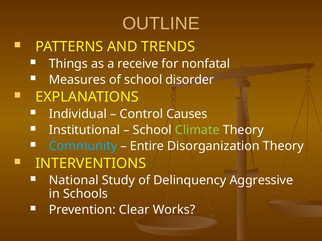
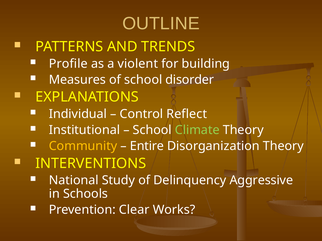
Things: Things -> Profile
receive: receive -> violent
nonfatal: nonfatal -> building
Causes: Causes -> Reflect
Community colour: light blue -> yellow
